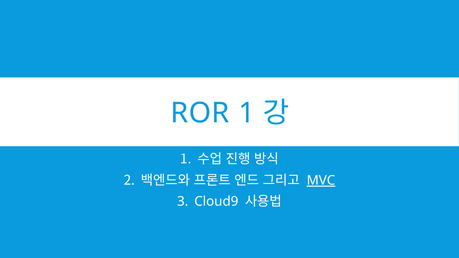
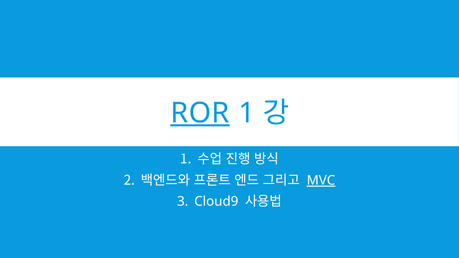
ROR underline: none -> present
